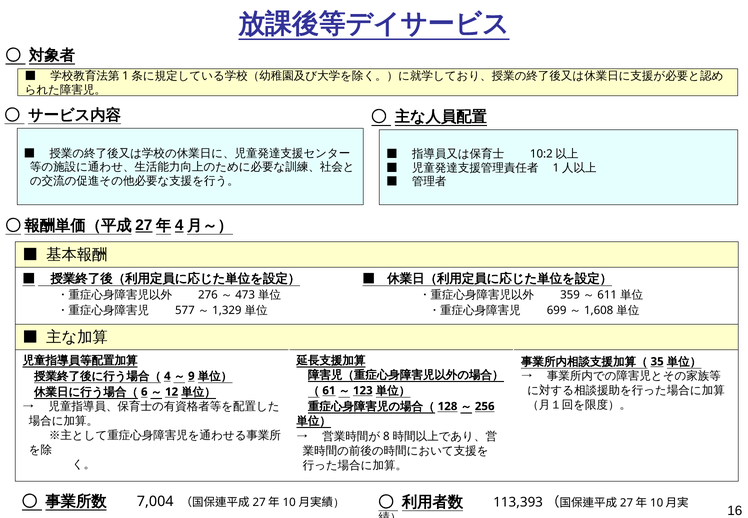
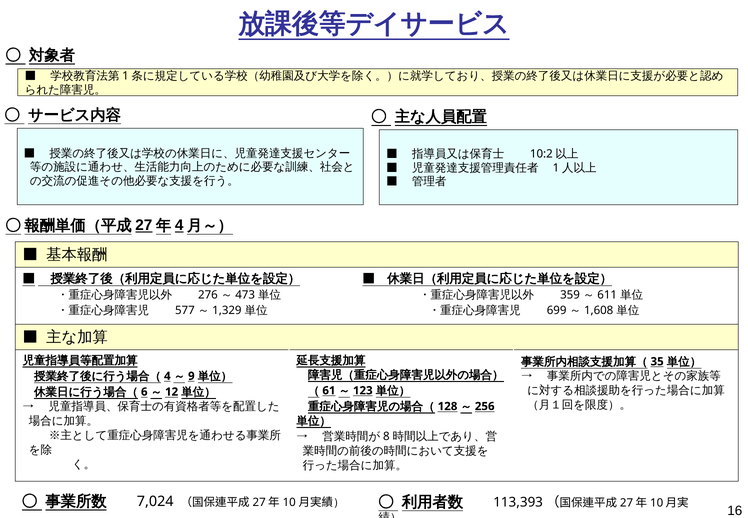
7,004: 7,004 -> 7,024
